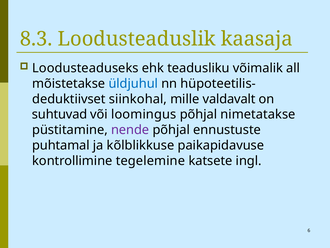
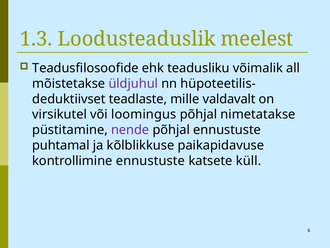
8.3: 8.3 -> 1.3
kaasaja: kaasaja -> meelest
Loodusteaduseks: Loodusteaduseks -> Teadusfilosoofide
üldjuhul colour: blue -> purple
siinkohal: siinkohal -> teadlaste
suhtuvad: suhtuvad -> virsikutel
kontrollimine tegelemine: tegelemine -> ennustuste
ingl: ingl -> küll
